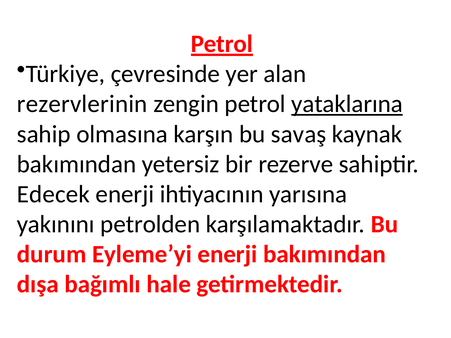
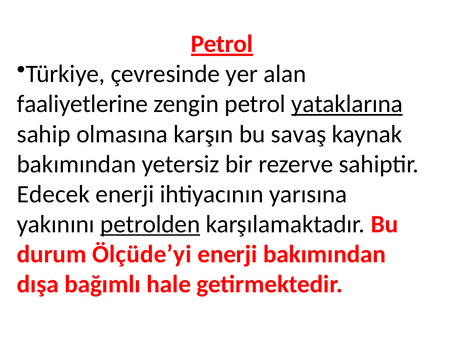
rezervlerinin: rezervlerinin -> faaliyetlerine
petrolden underline: none -> present
Eyleme’yi: Eyleme’yi -> Ölçüde’yi
